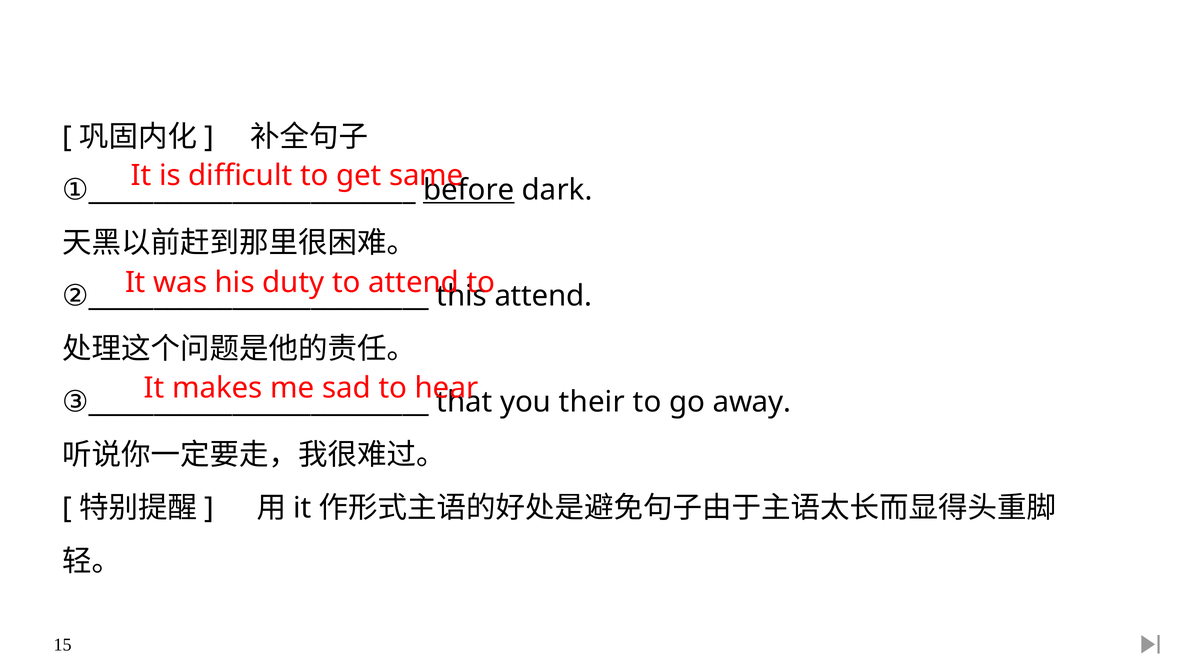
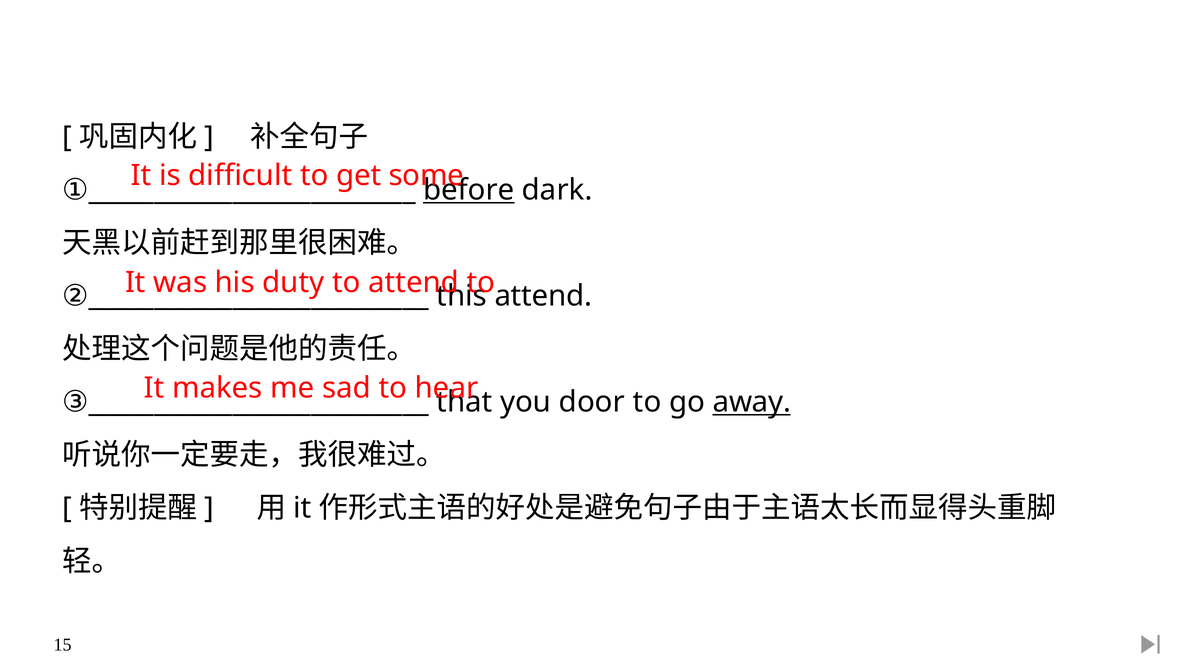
same: same -> some
their: their -> door
away underline: none -> present
